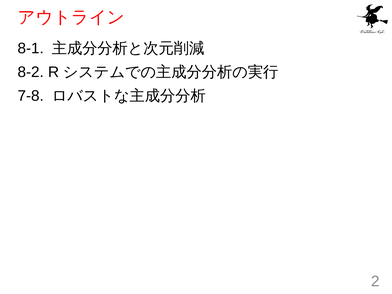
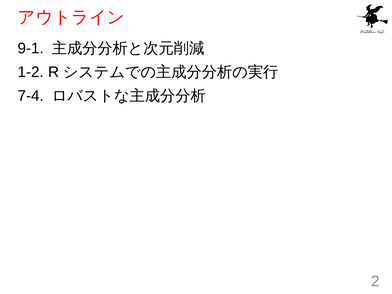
8-1: 8-1 -> 9-1
8-2: 8-2 -> 1-2
7-8: 7-8 -> 7-4
